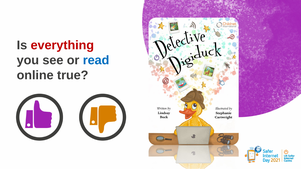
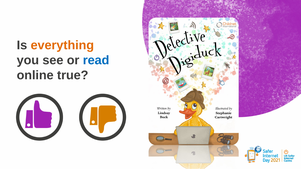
everything colour: red -> orange
